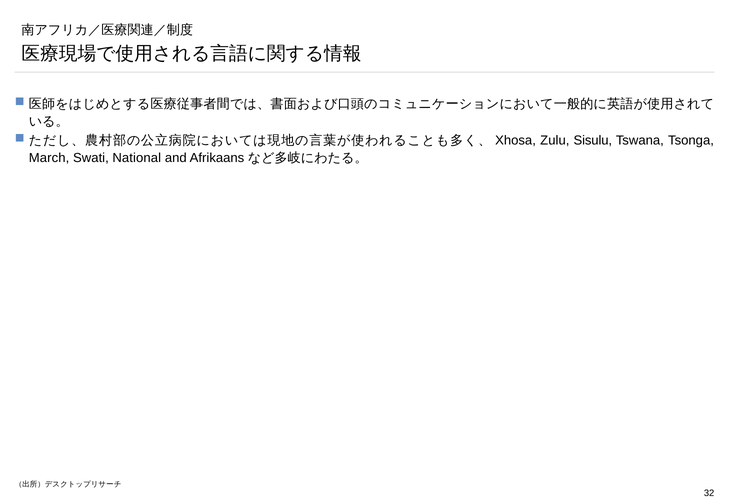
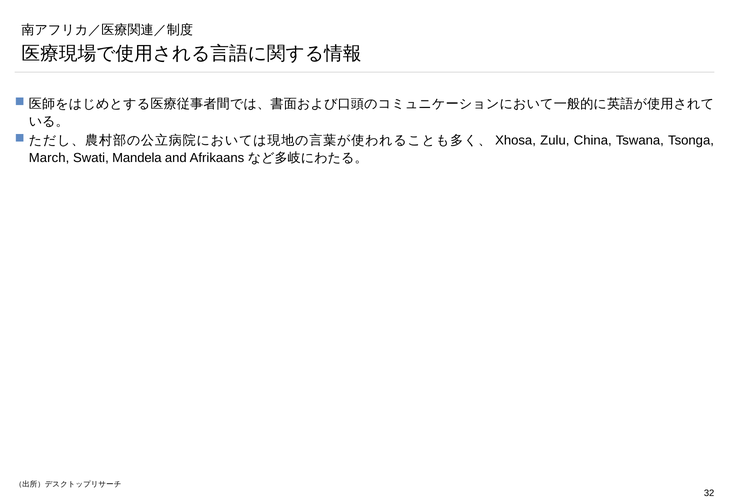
Sisulu: Sisulu -> China
National: National -> Mandela
